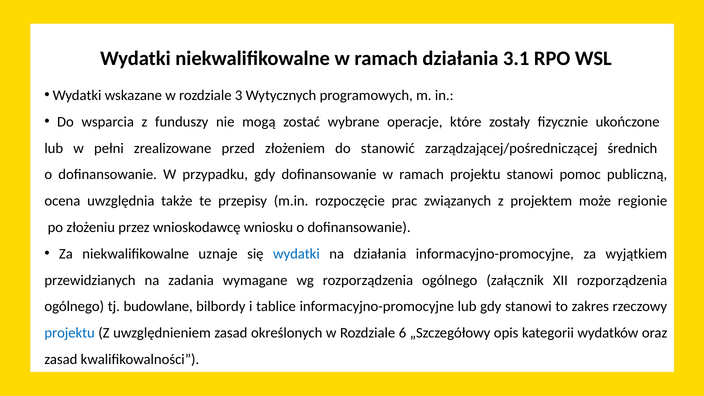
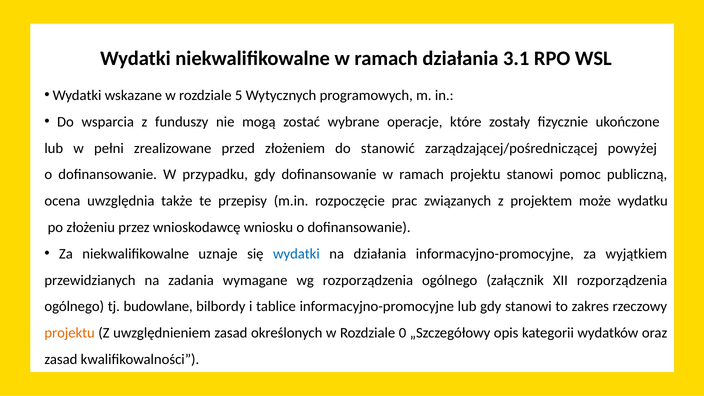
3: 3 -> 5
średnich: średnich -> powyżej
regionie: regionie -> wydatku
projektu at (70, 333) colour: blue -> orange
6: 6 -> 0
